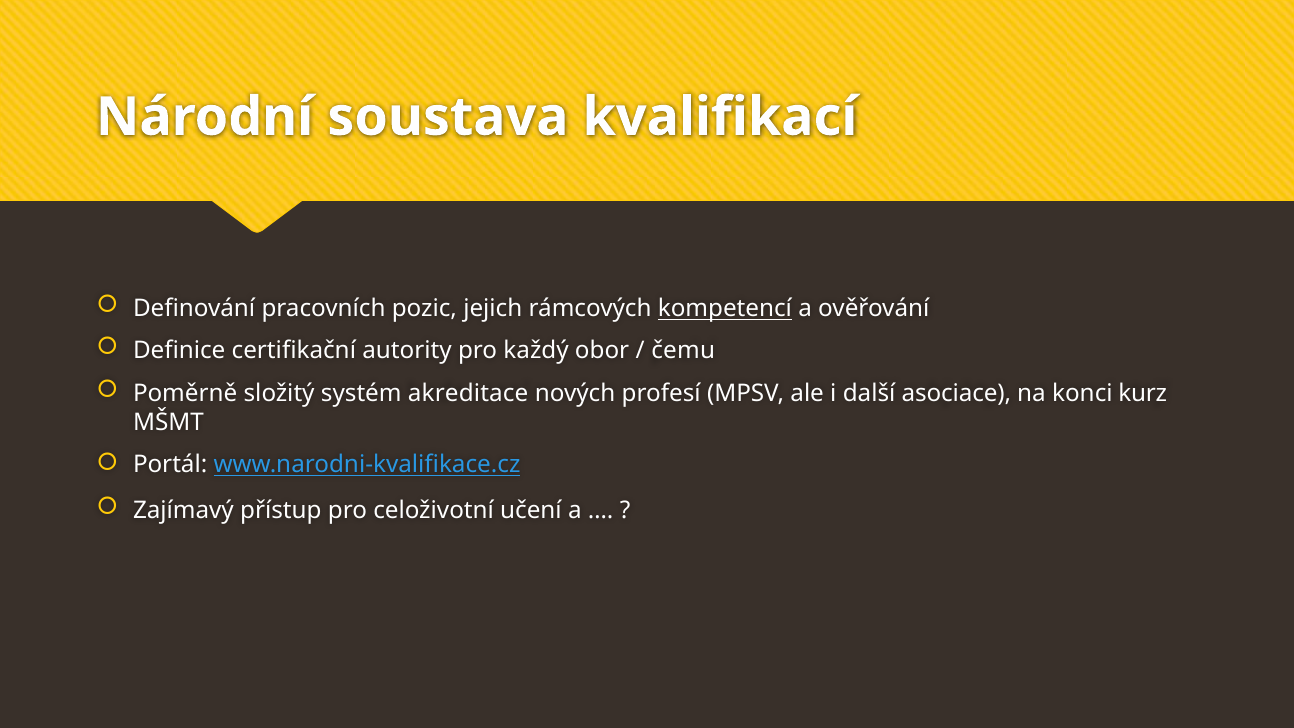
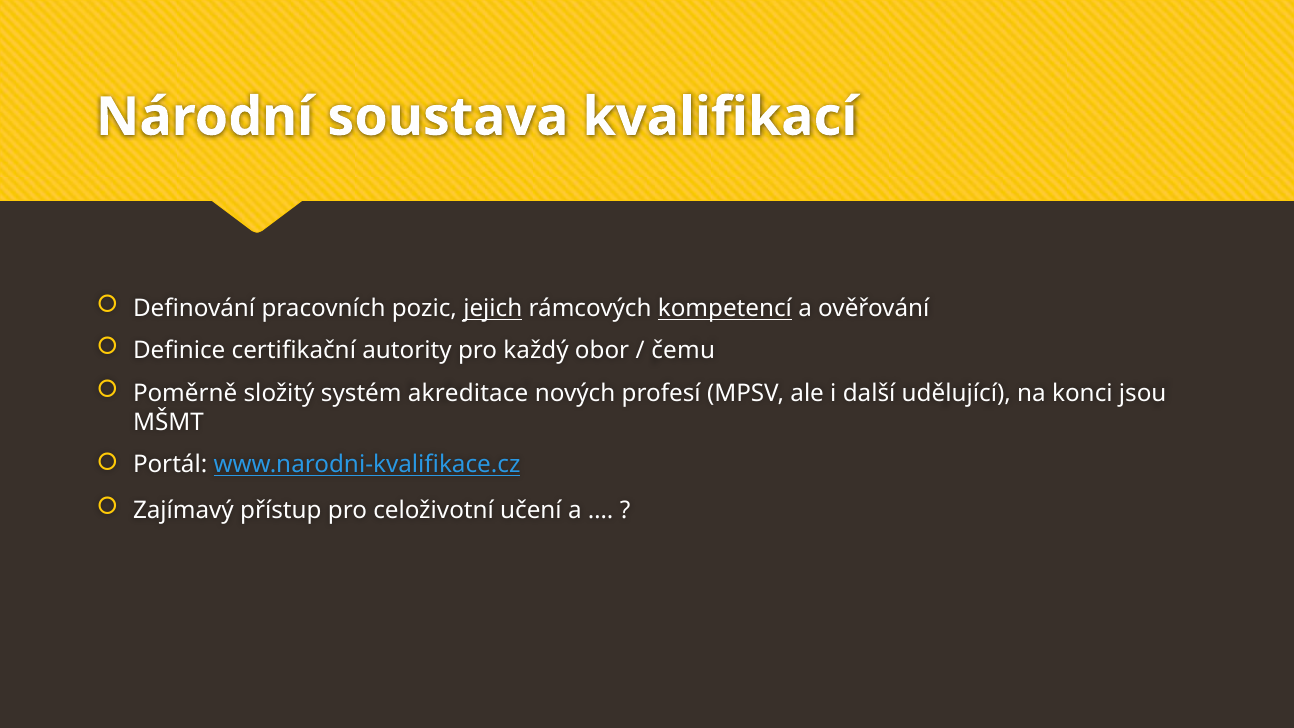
jejich underline: none -> present
asociace: asociace -> udělující
kurz: kurz -> jsou
